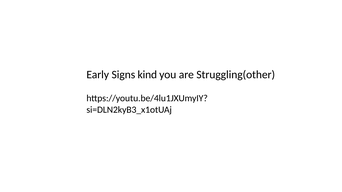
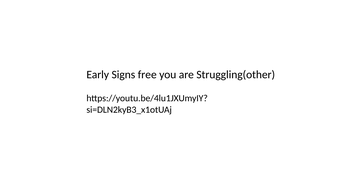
kind: kind -> free
